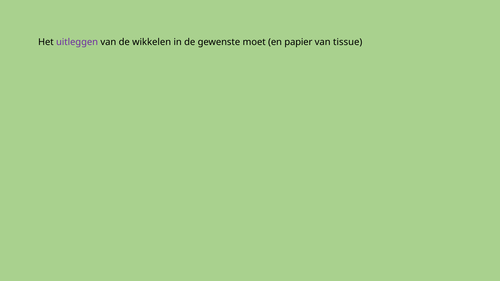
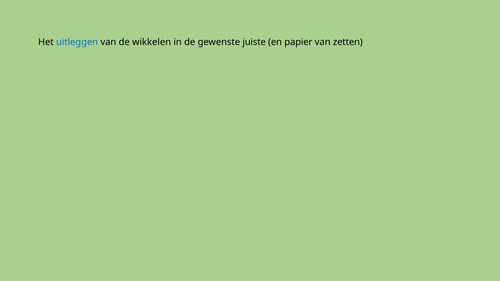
uitleggen colour: purple -> blue
moet: moet -> juiste
tissue: tissue -> zetten
